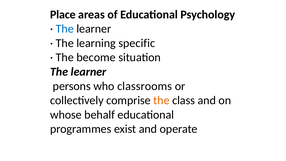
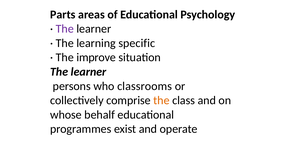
Place: Place -> Parts
The at (65, 29) colour: blue -> purple
become: become -> improve
